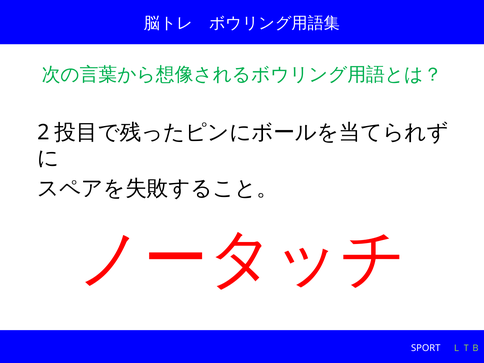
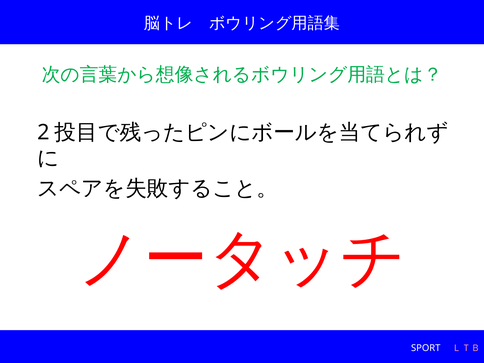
ＬＴＢ colour: light green -> pink
